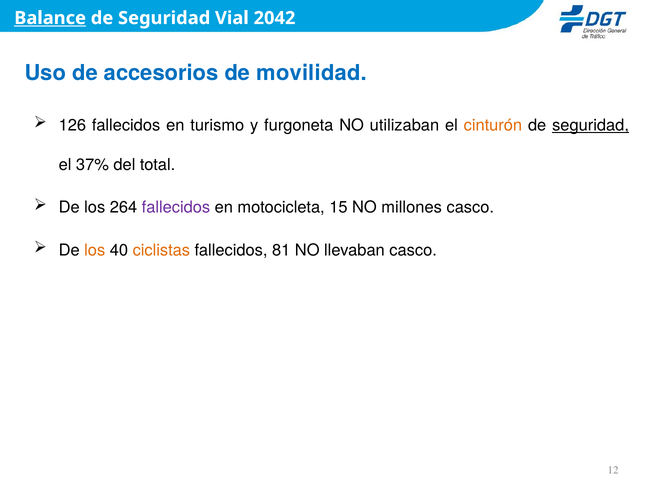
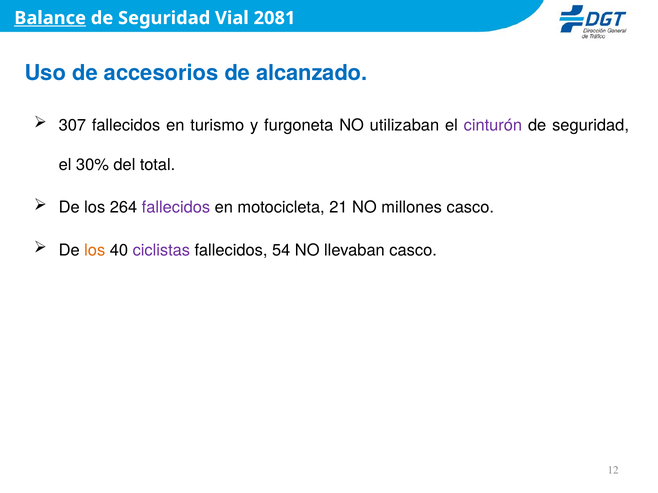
2042: 2042 -> 2081
movilidad: movilidad -> alcanzado
126: 126 -> 307
cinturón colour: orange -> purple
seguridad at (591, 125) underline: present -> none
37%: 37% -> 30%
15: 15 -> 21
ciclistas colour: orange -> purple
81: 81 -> 54
